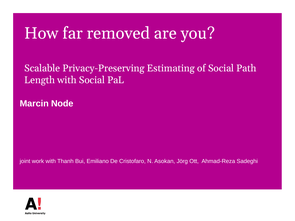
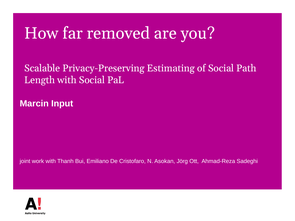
Node: Node -> Input
